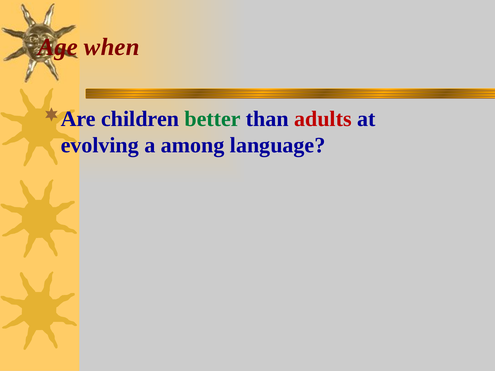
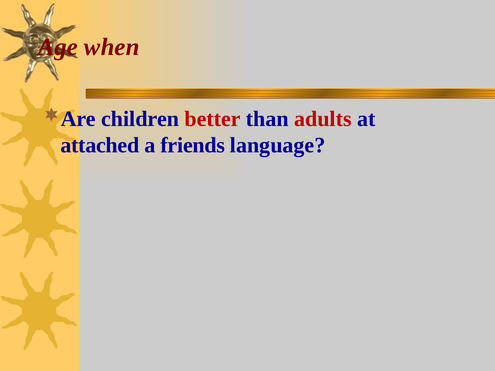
better colour: green -> red
evolving: evolving -> attached
among: among -> friends
